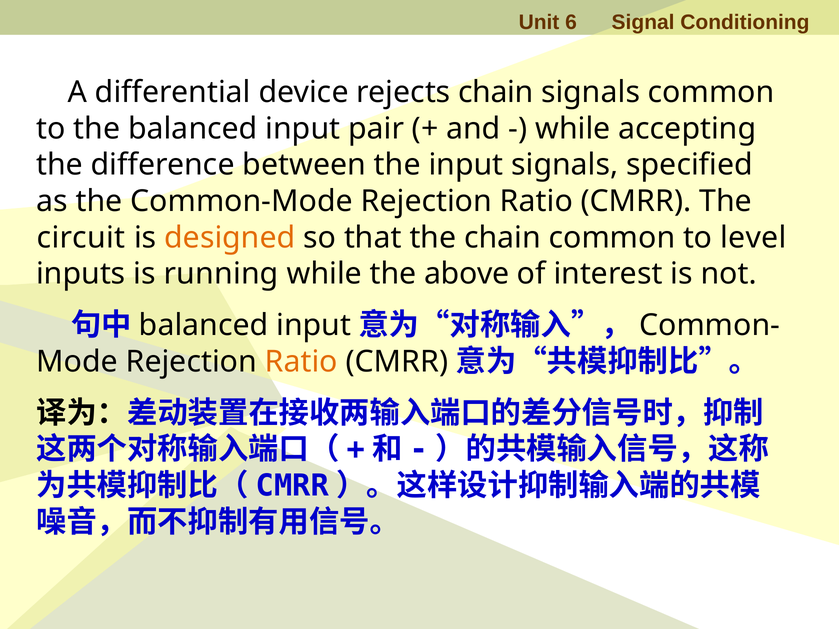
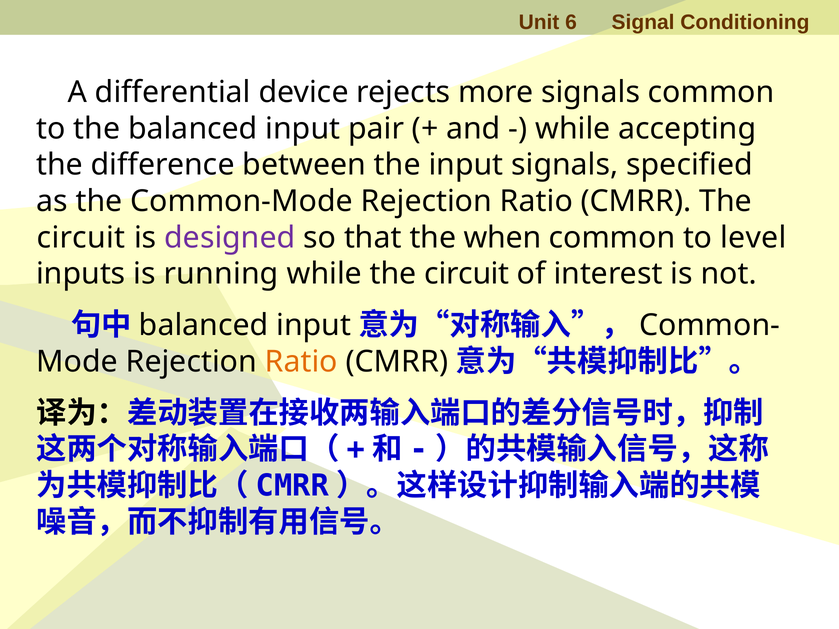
rejects chain: chain -> more
designed colour: orange -> purple
the chain: chain -> when
while the above: above -> circuit
